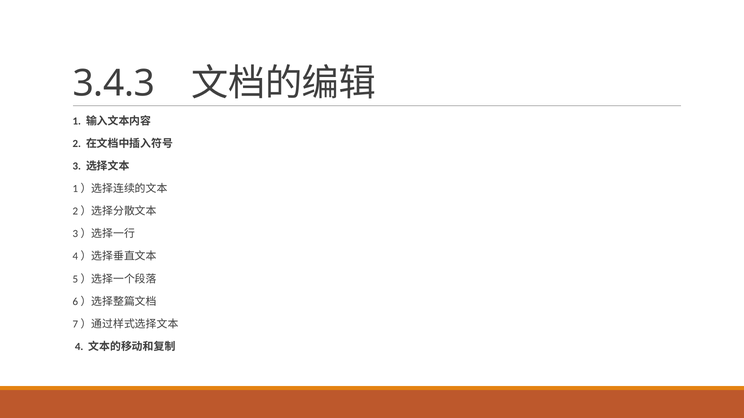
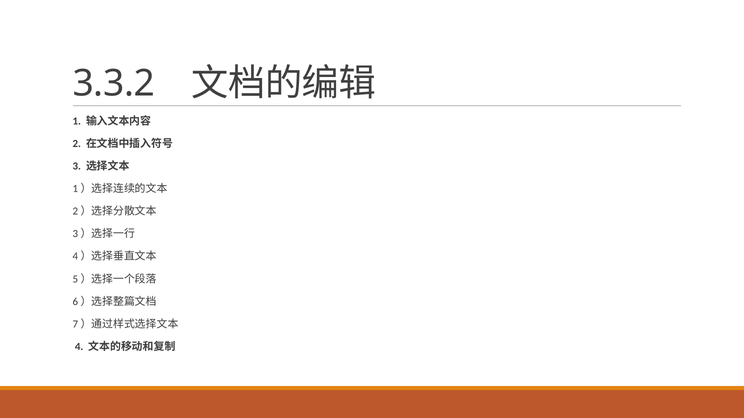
3.4.3: 3.4.3 -> 3.3.2
